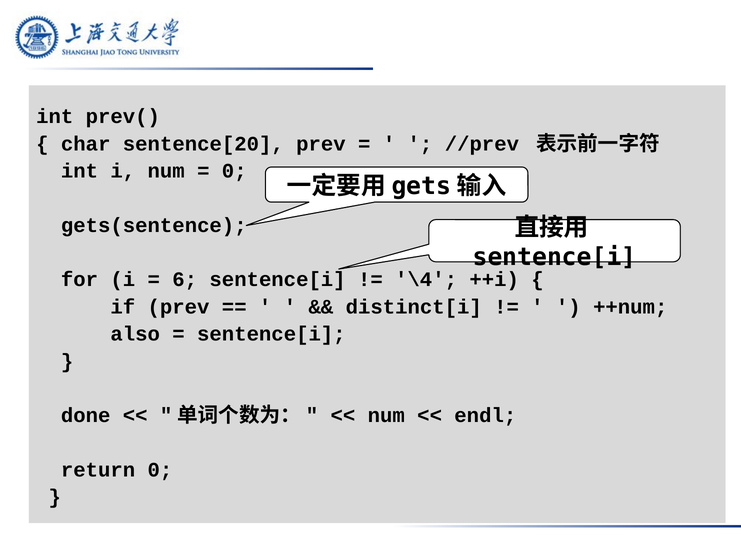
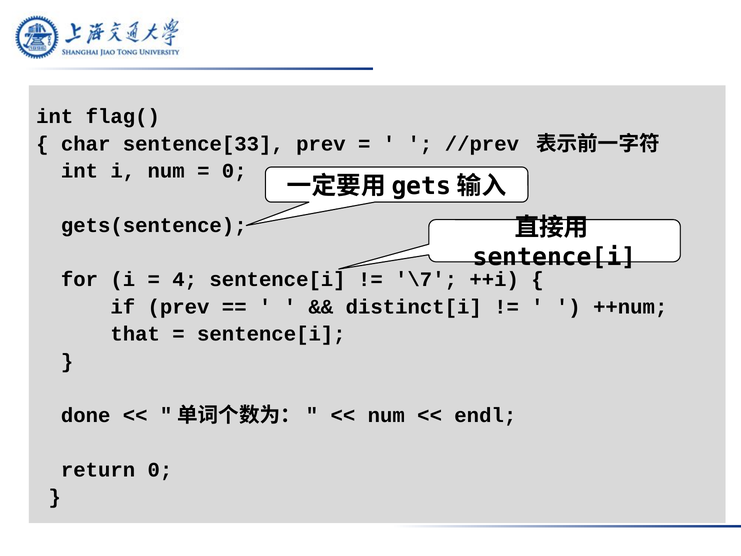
prev(: prev( -> flag(
sentence[20: sentence[20 -> sentence[33
6: 6 -> 4
\4: \4 -> \7
also: also -> that
